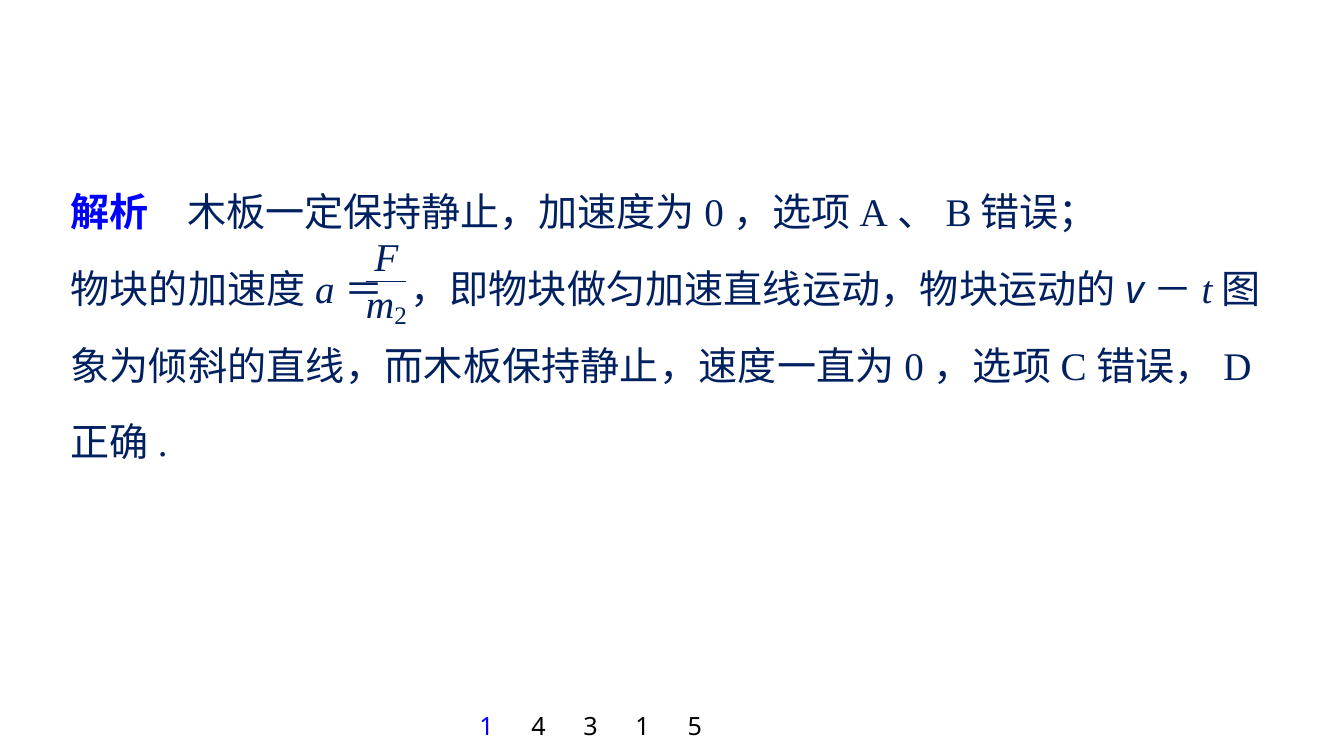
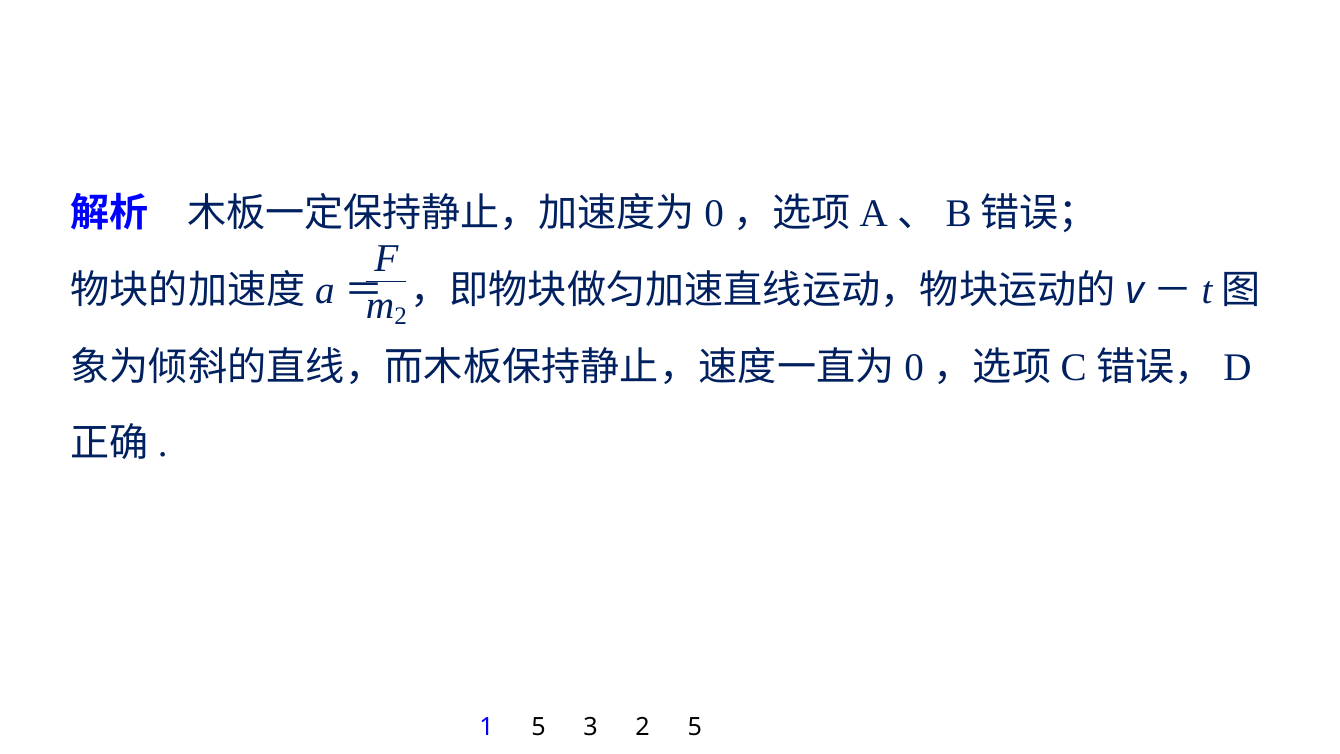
1 4: 4 -> 5
3 1: 1 -> 2
